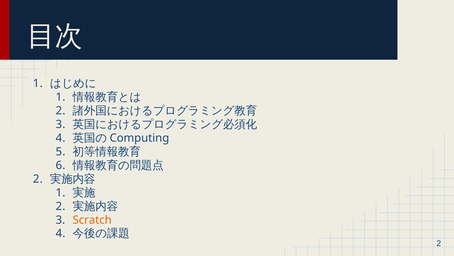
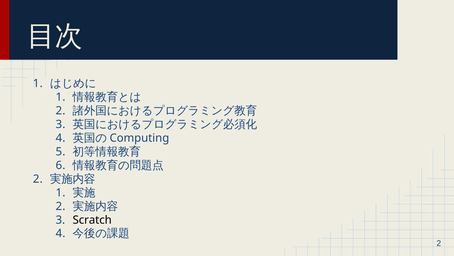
Scratch colour: orange -> black
